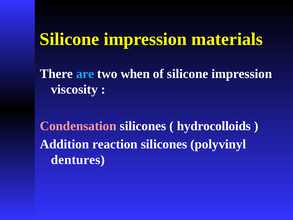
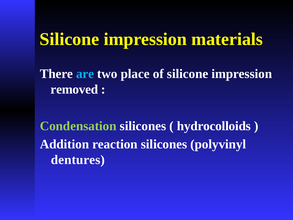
when: when -> place
viscosity: viscosity -> removed
Condensation colour: pink -> light green
